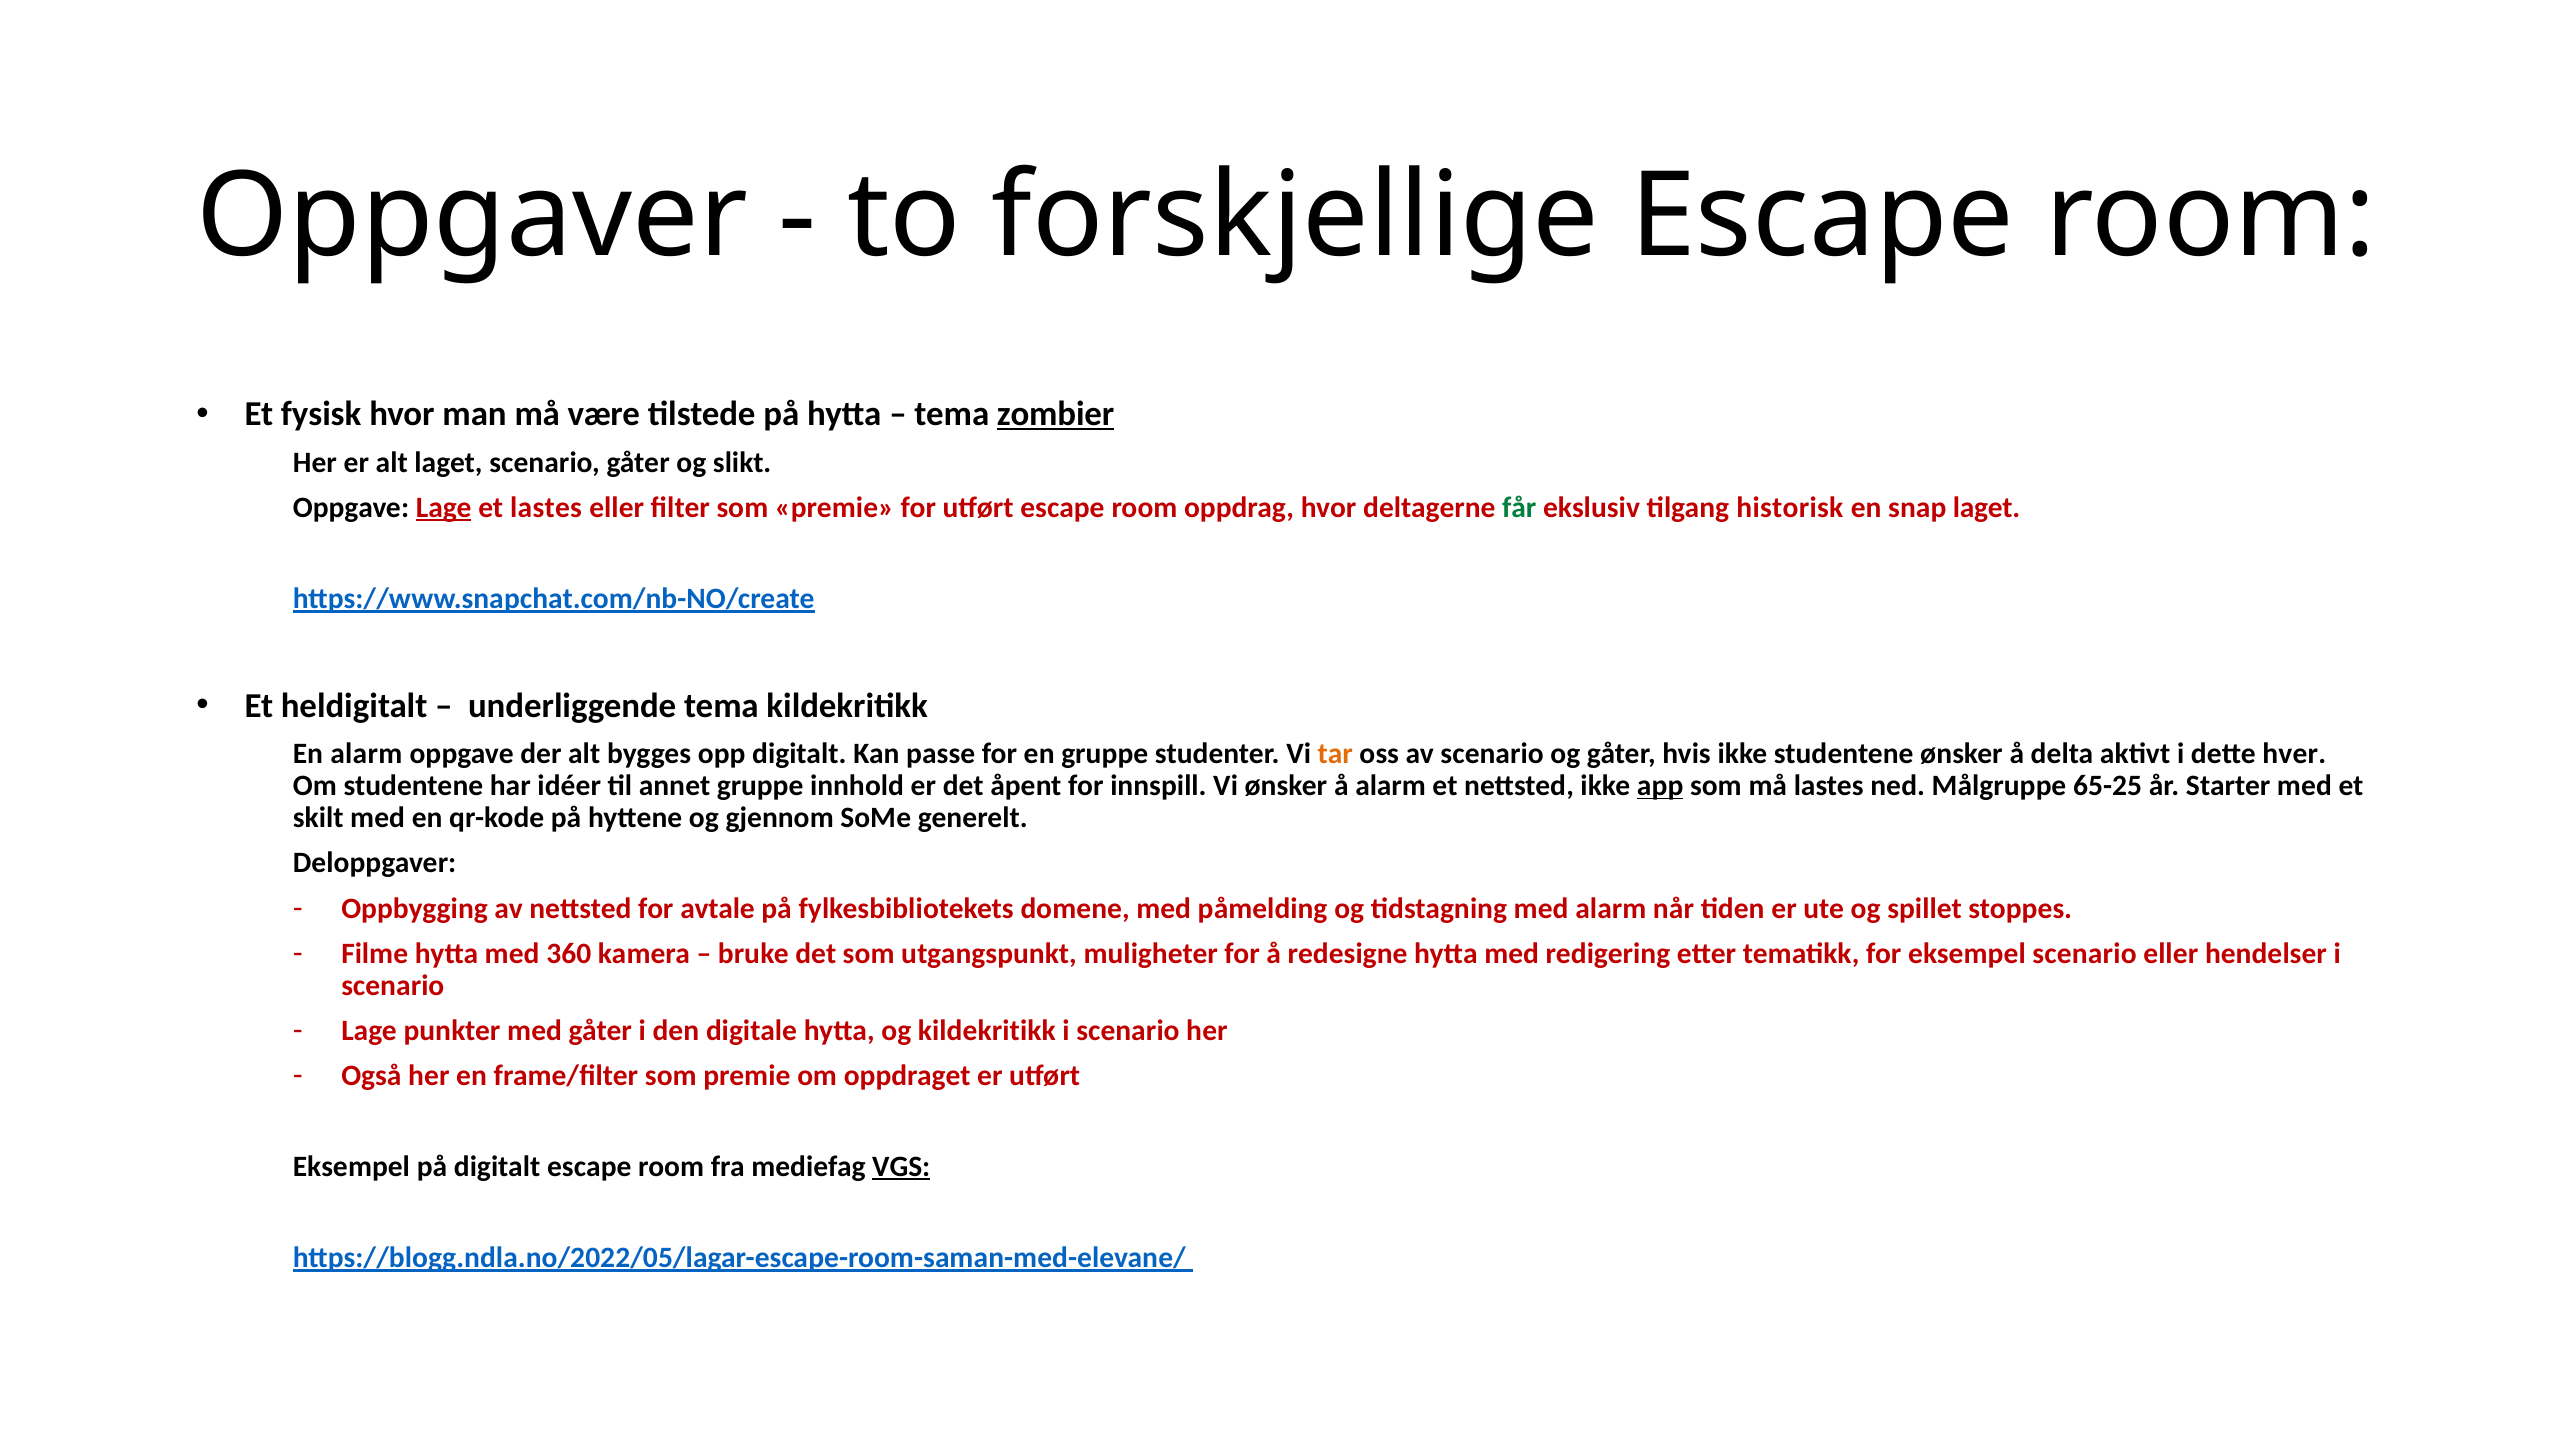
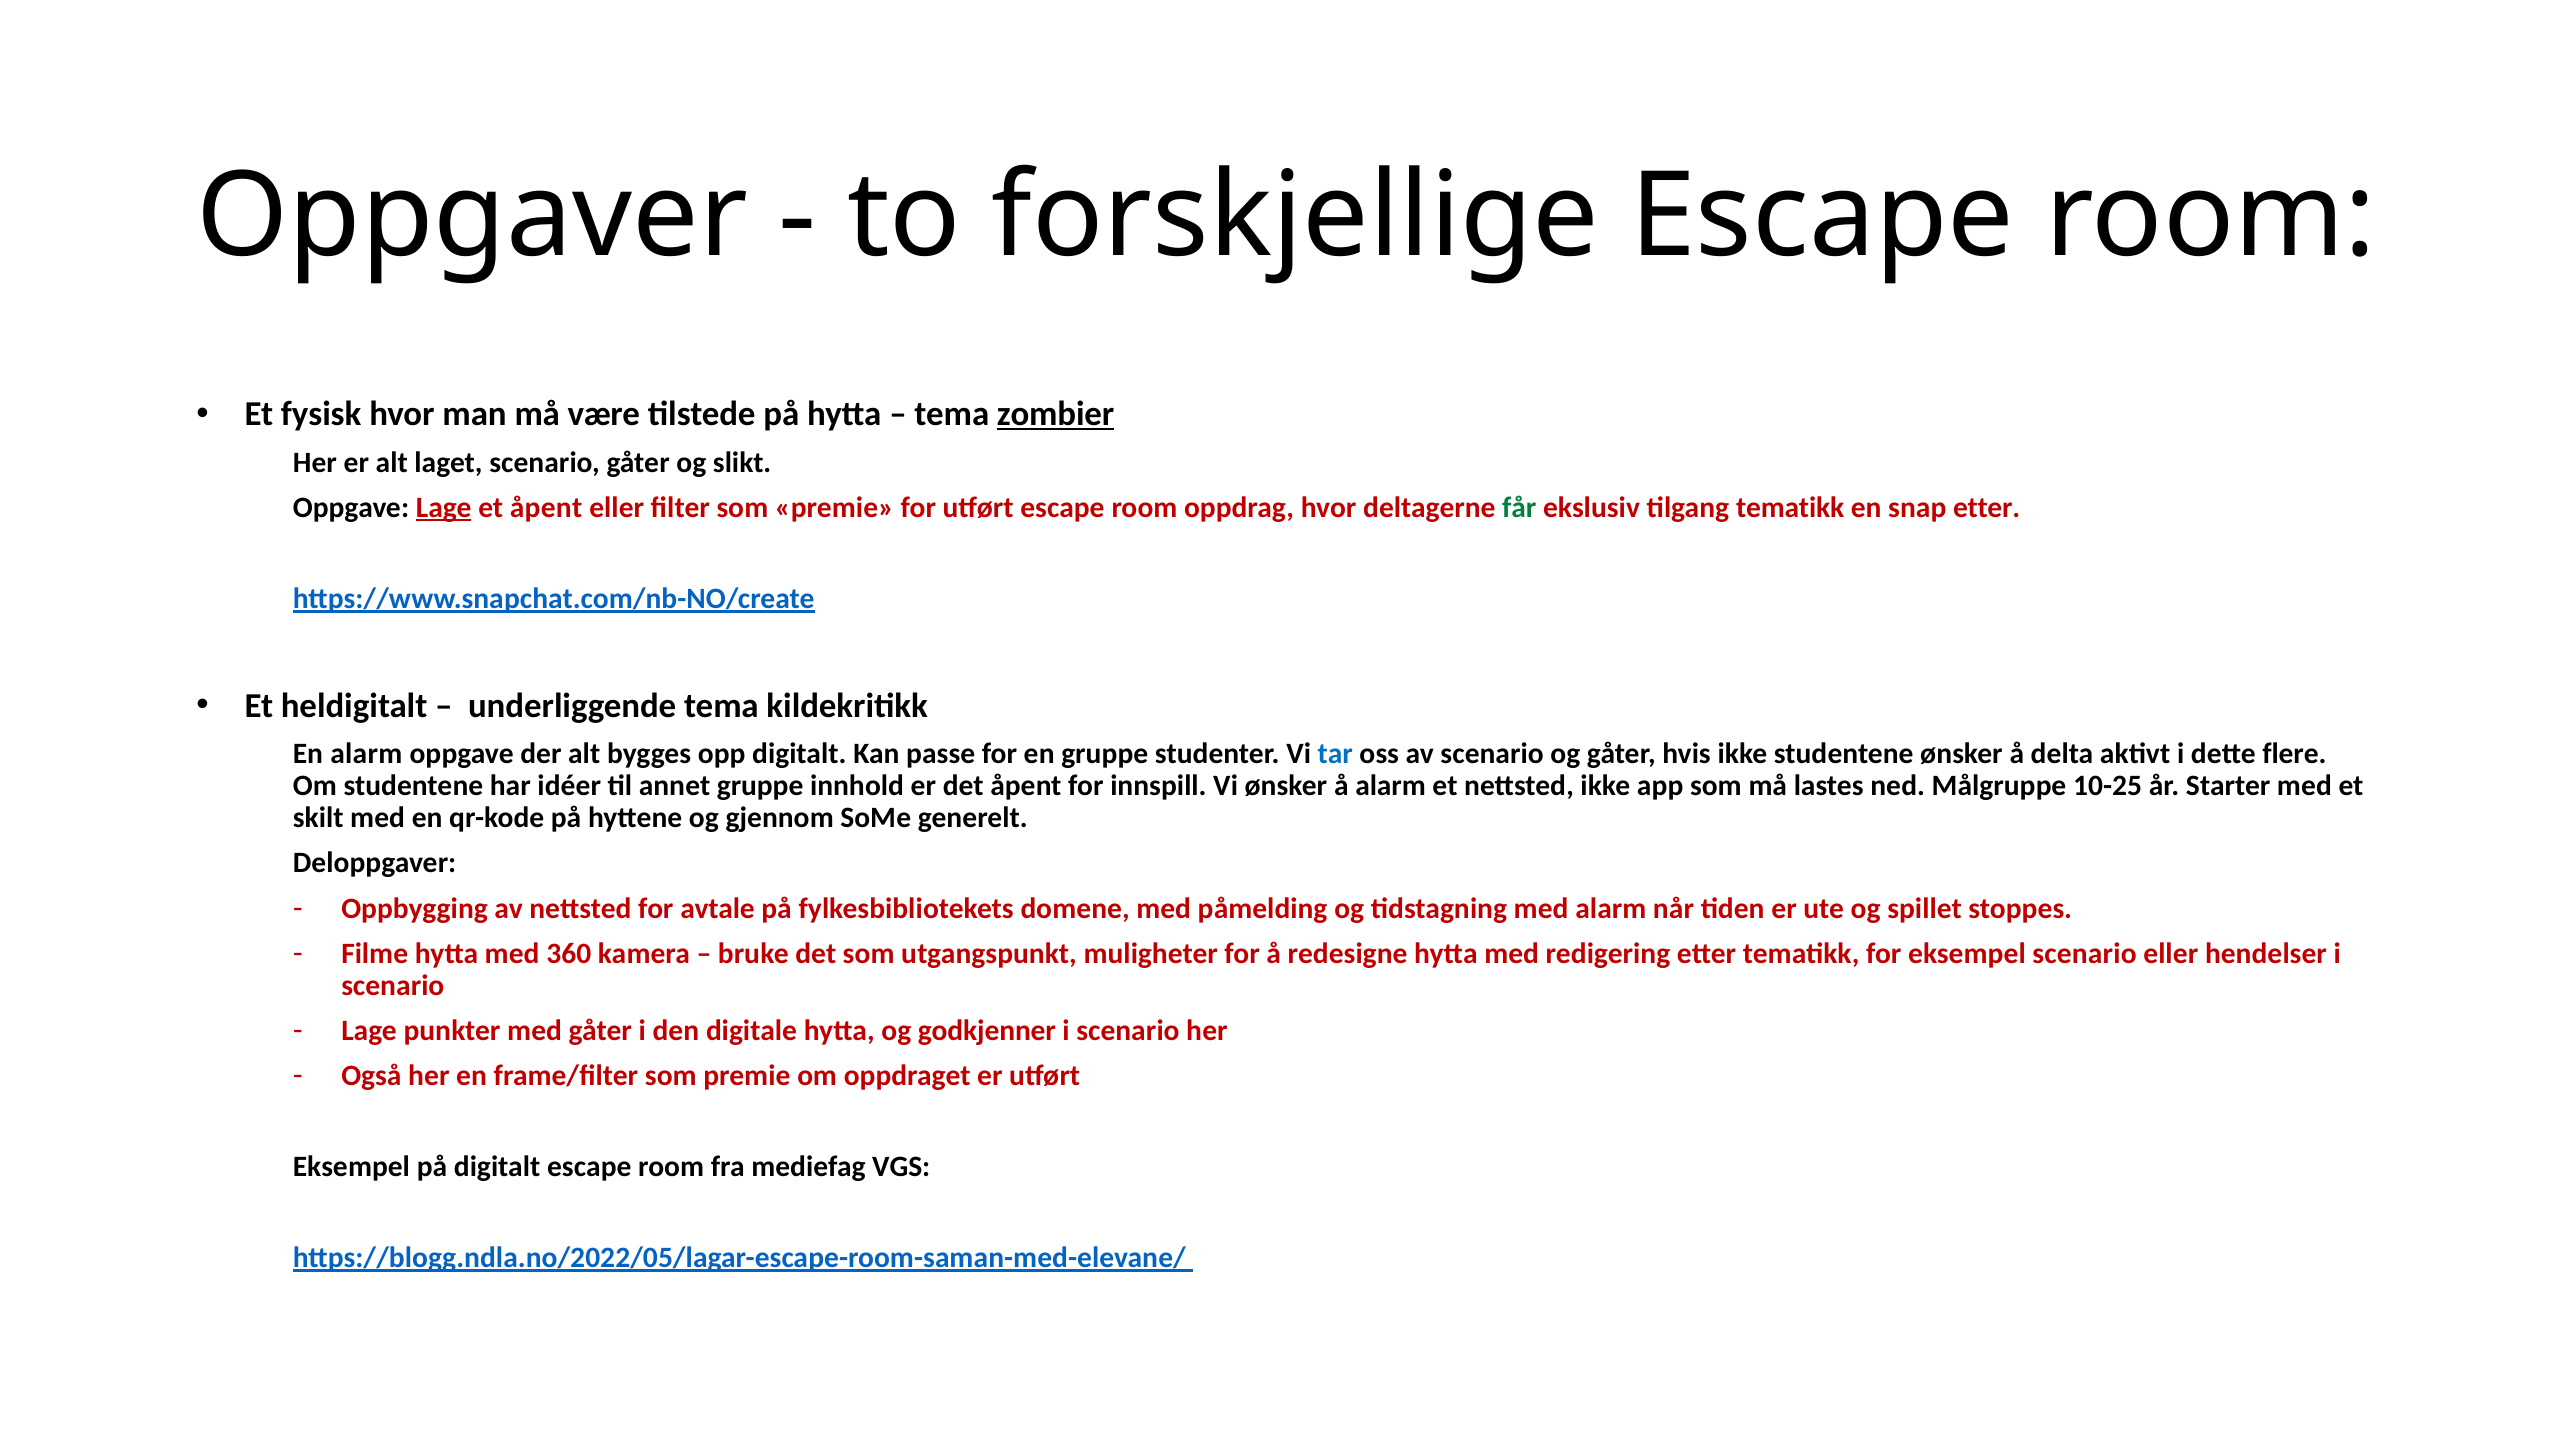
et lastes: lastes -> åpent
tilgang historisk: historisk -> tematikk
snap laget: laget -> etter
tar colour: orange -> blue
hver: hver -> flere
app underline: present -> none
65-25: 65-25 -> 10-25
og kildekritikk: kildekritikk -> godkjenner
VGS underline: present -> none
